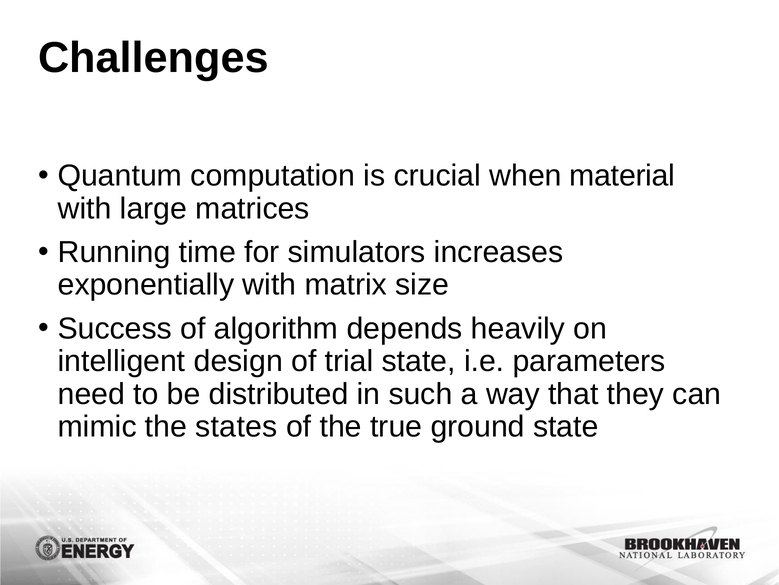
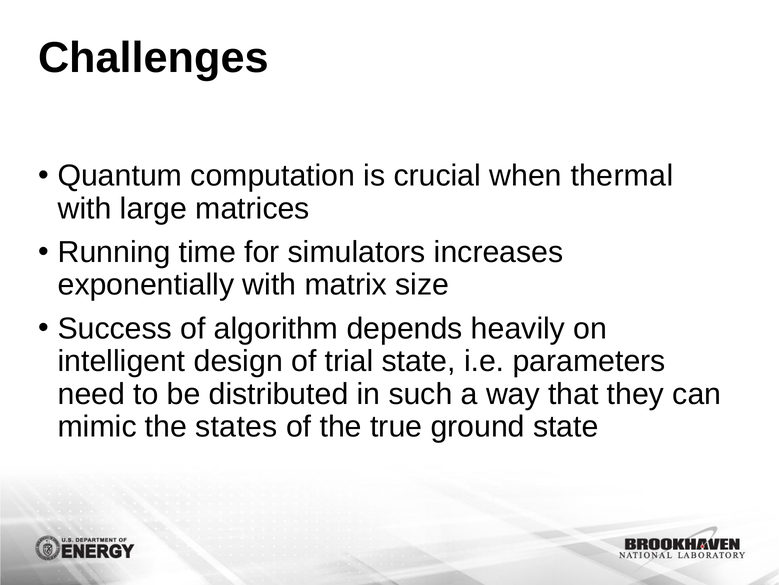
material: material -> thermal
